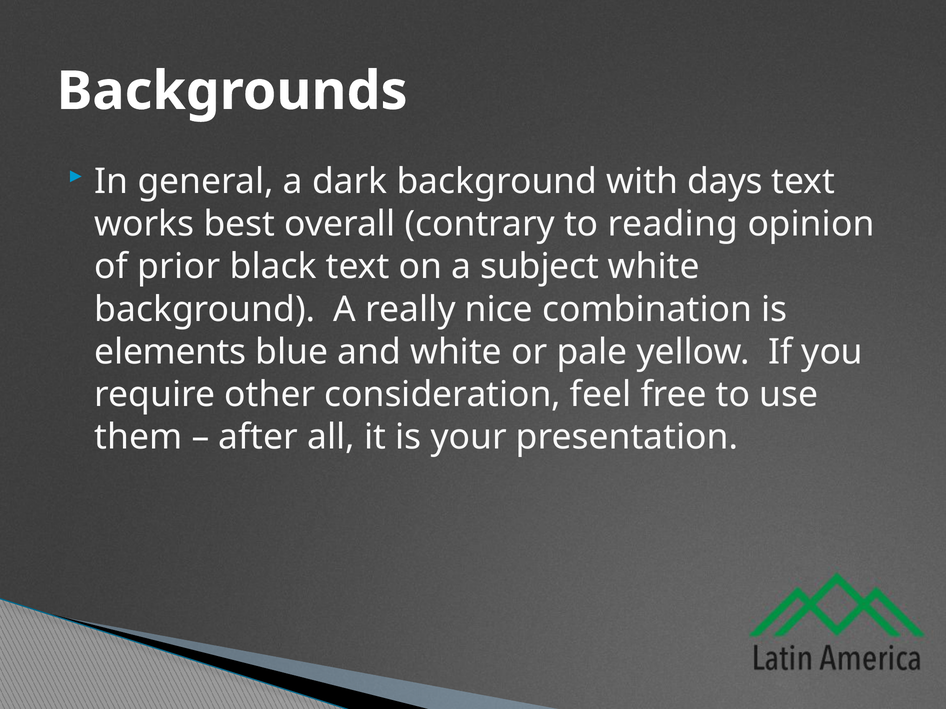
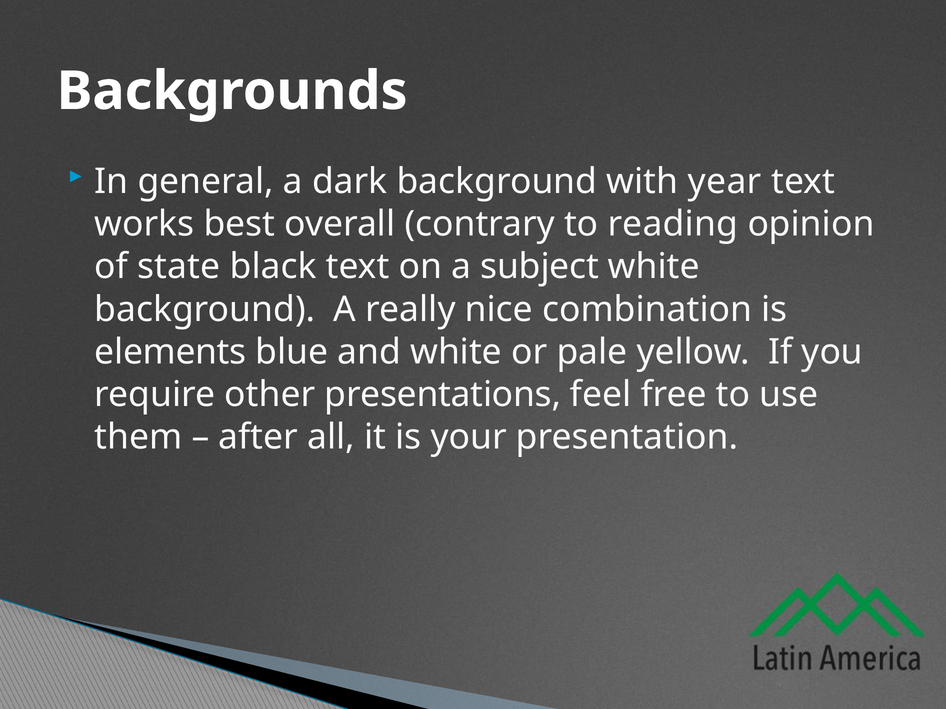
days: days -> year
prior: prior -> state
consideration: consideration -> presentations
